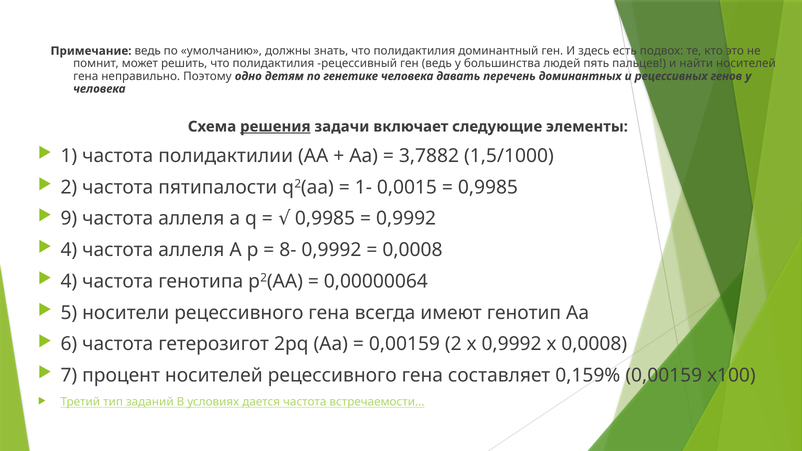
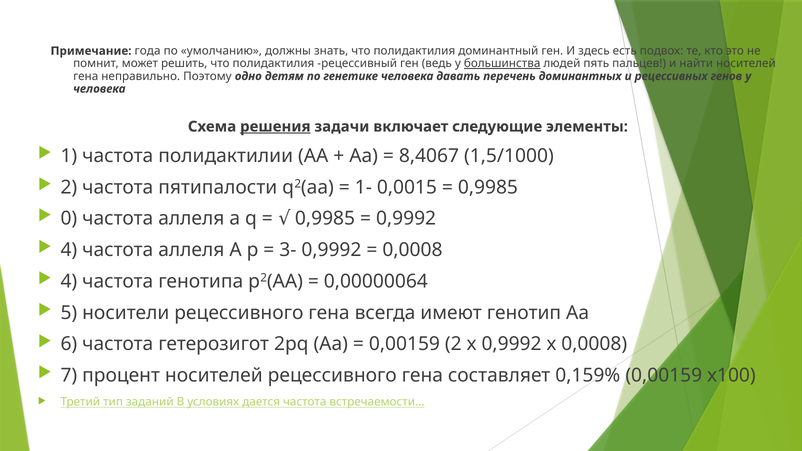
Примечание ведь: ведь -> года
большинства underline: none -> present
3,7882: 3,7882 -> 8,4067
9: 9 -> 0
8-: 8- -> 3-
